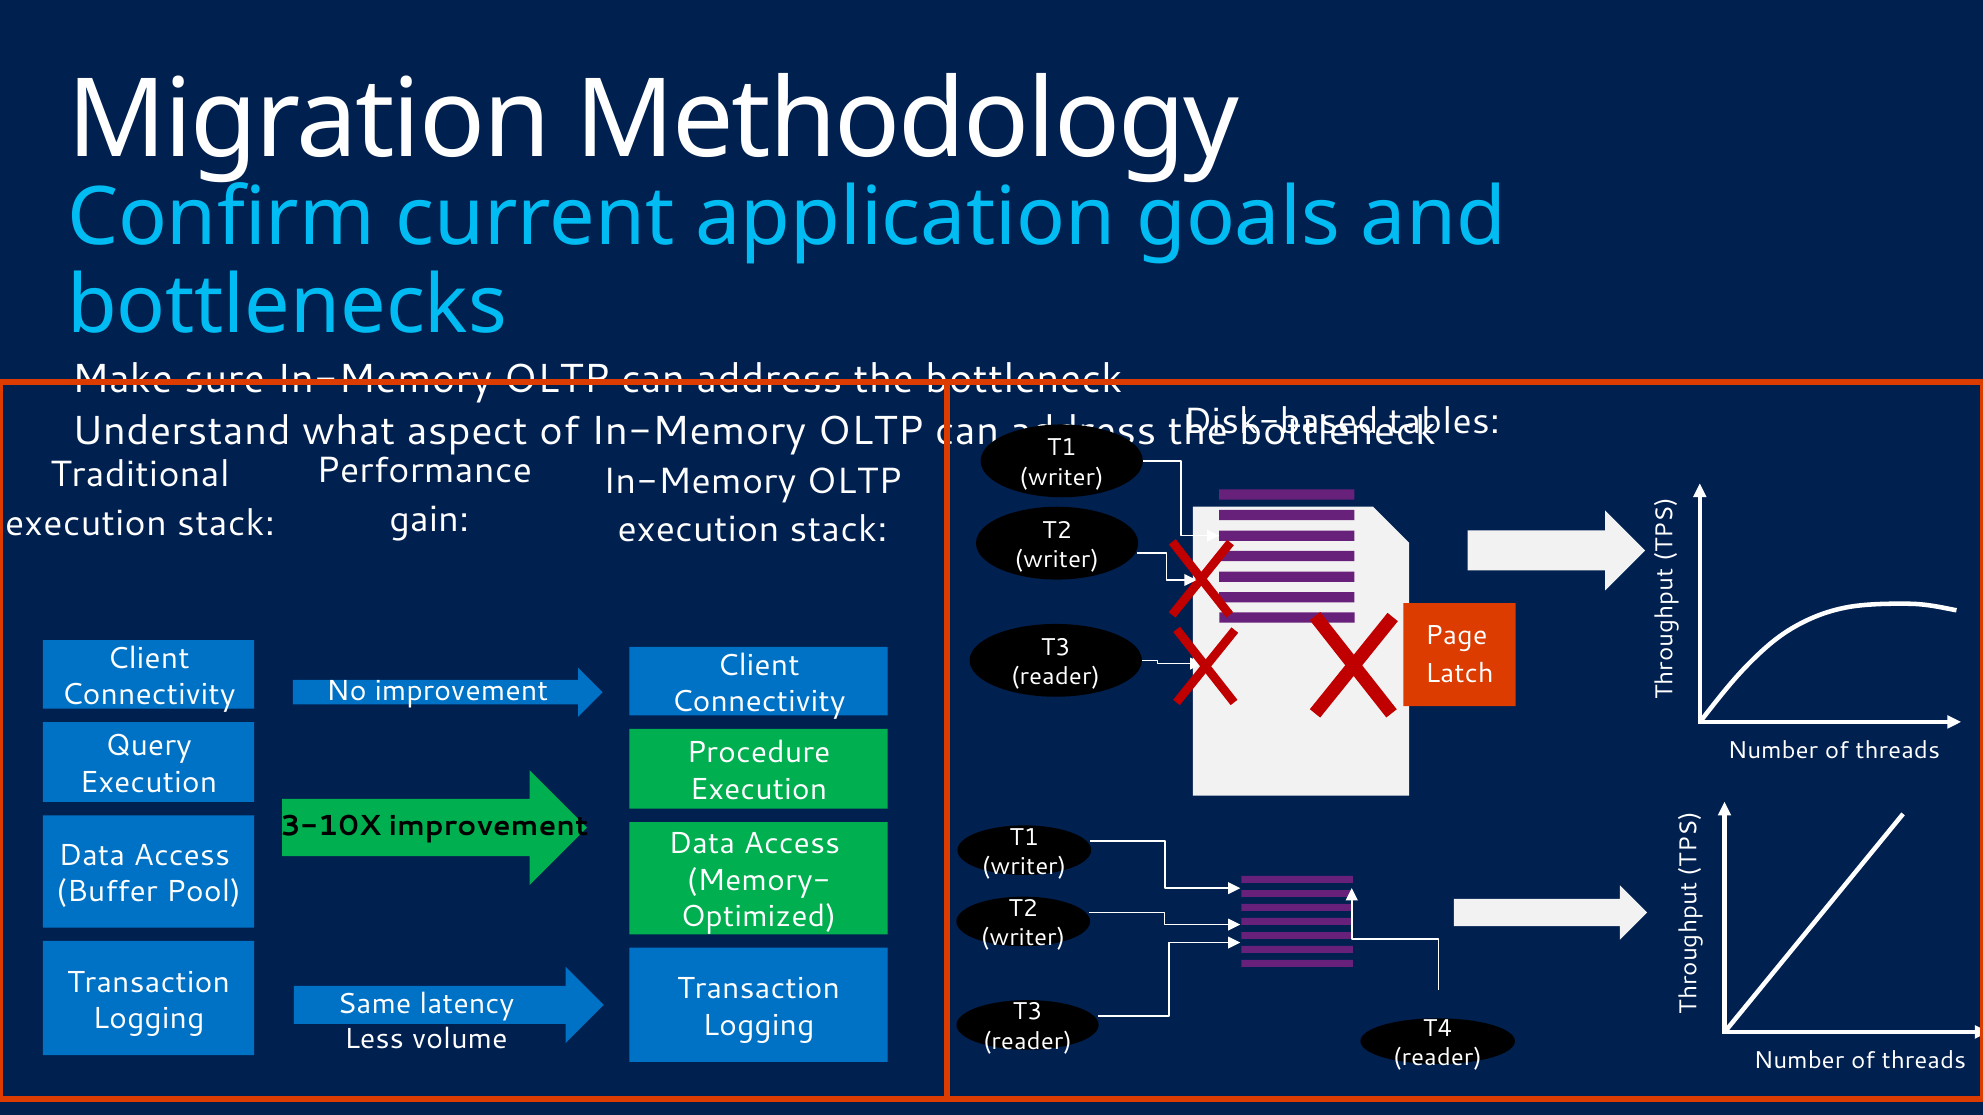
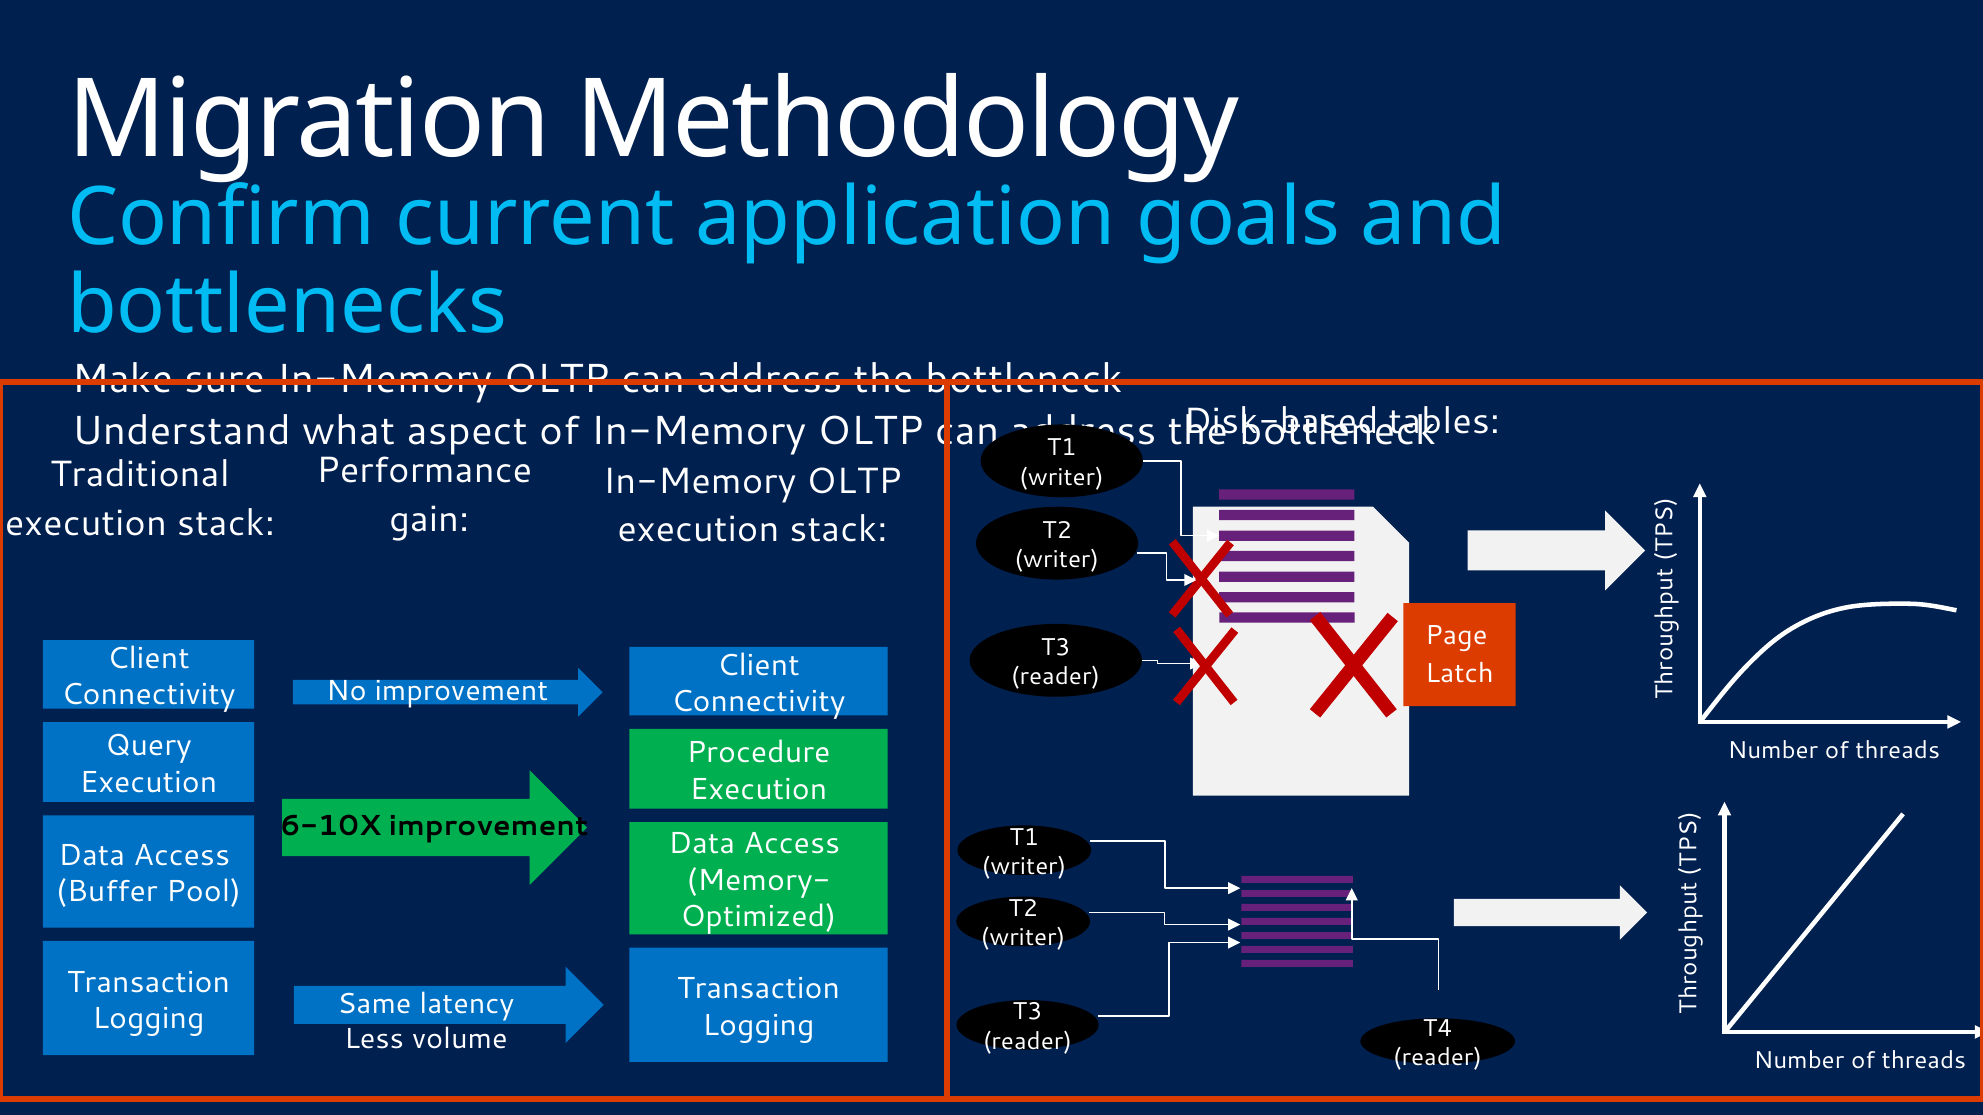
3-10X: 3-10X -> 6-10X
